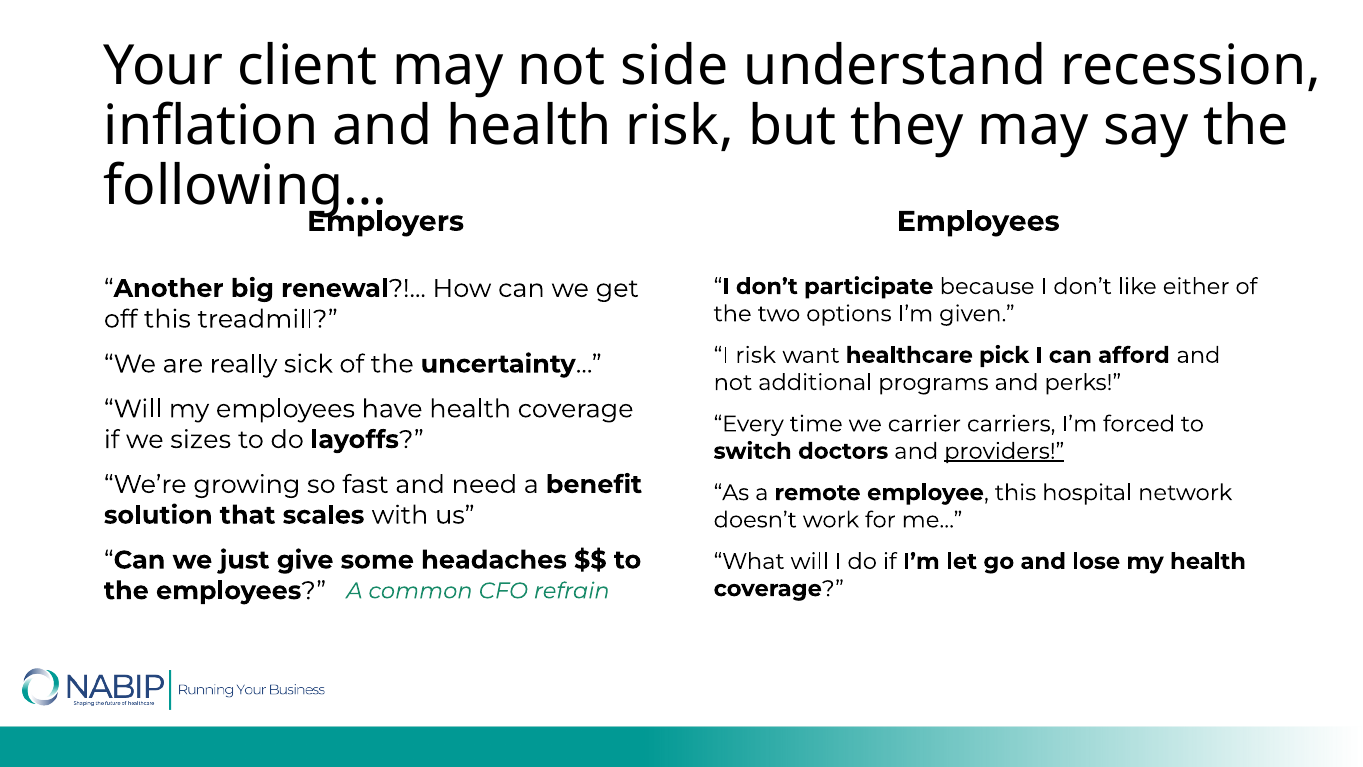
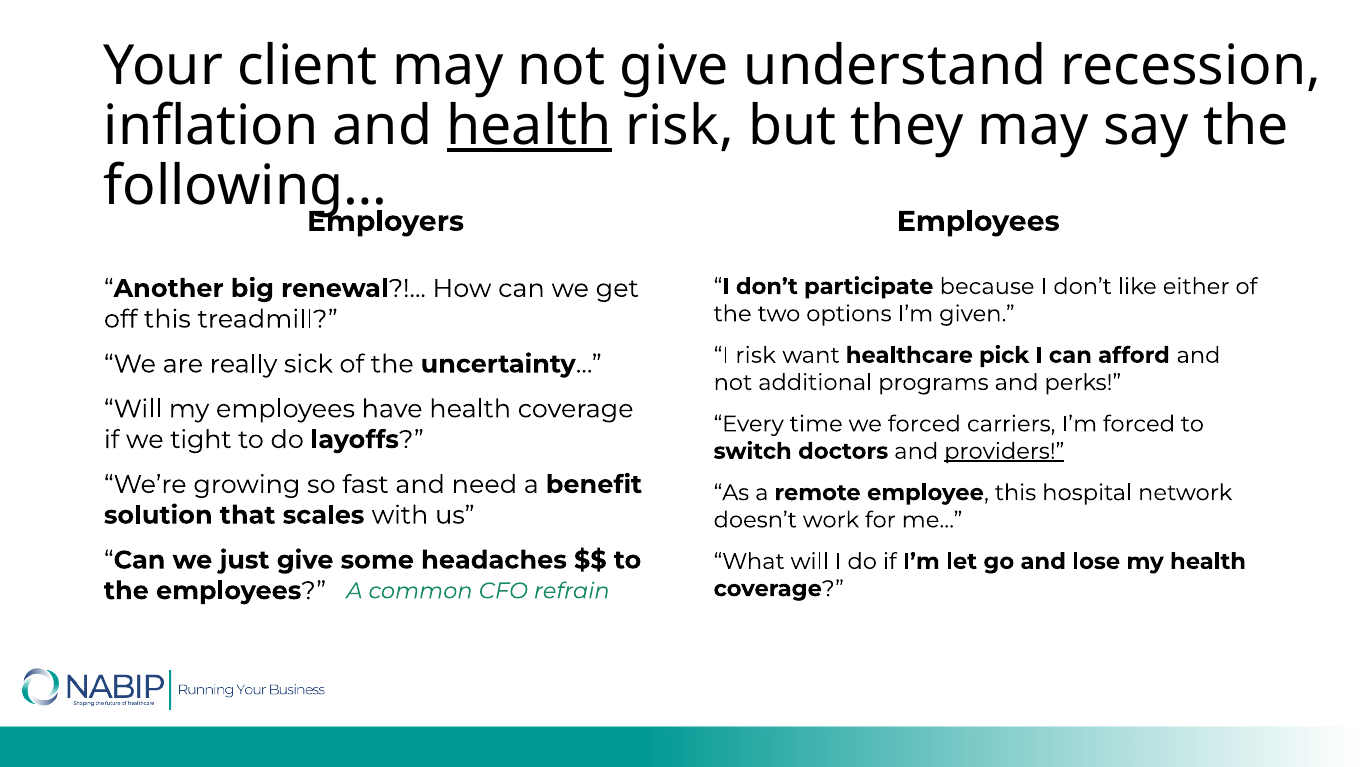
not side: side -> give
health at (529, 126) underline: none -> present
we carrier: carrier -> forced
sizes: sizes -> tight
